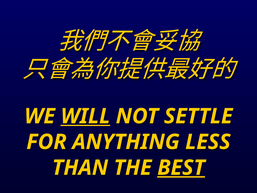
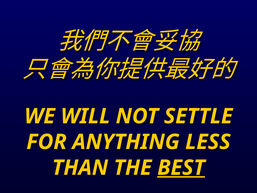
WILL underline: present -> none
